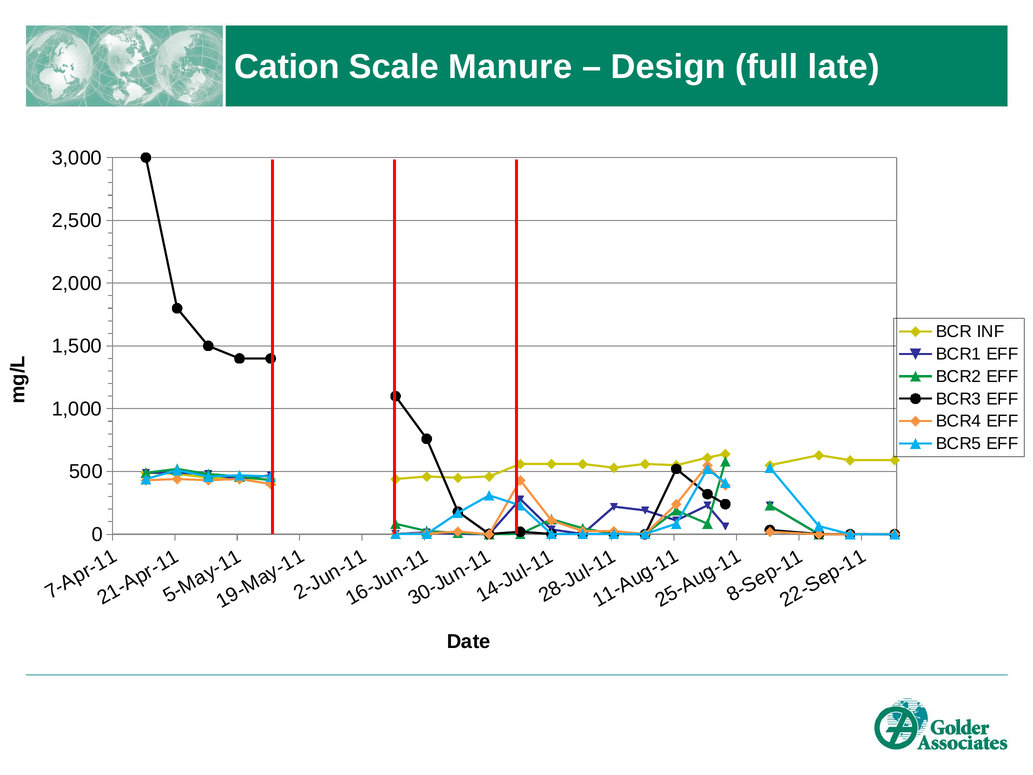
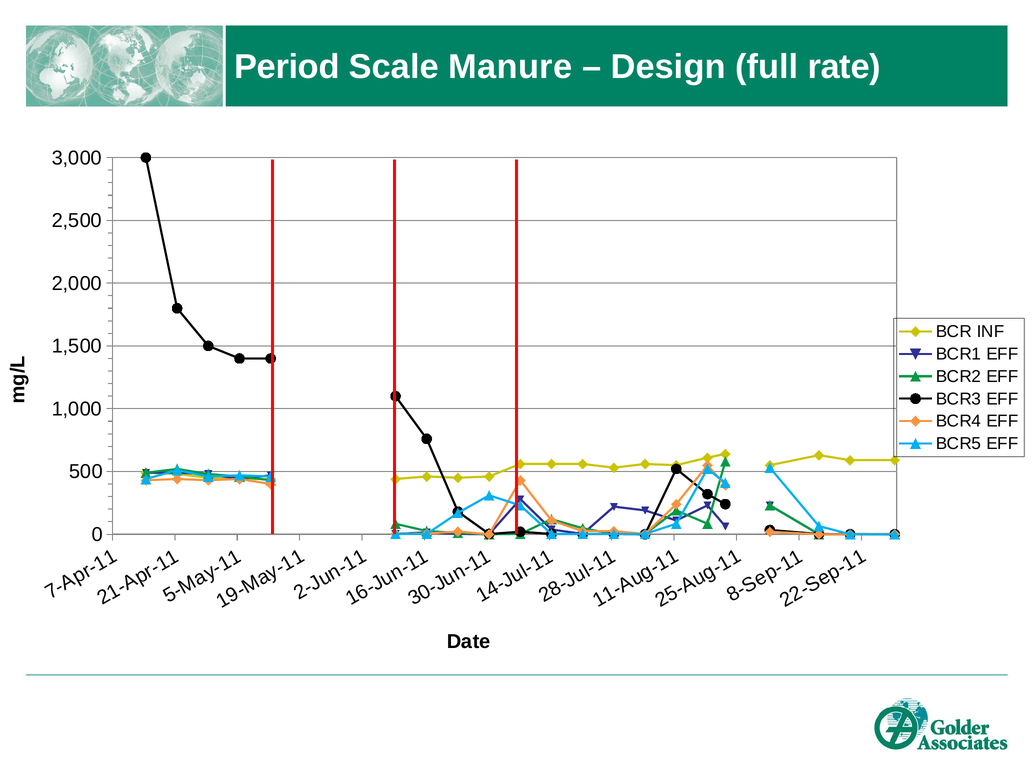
Cation: Cation -> Period
late: late -> rate
